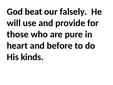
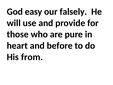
beat: beat -> easy
kinds: kinds -> from
